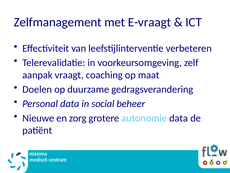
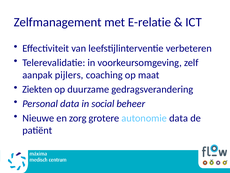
E-vraagt: E-vraagt -> E-relatie
vraagt: vraagt -> pijlers
Doelen: Doelen -> Ziekten
